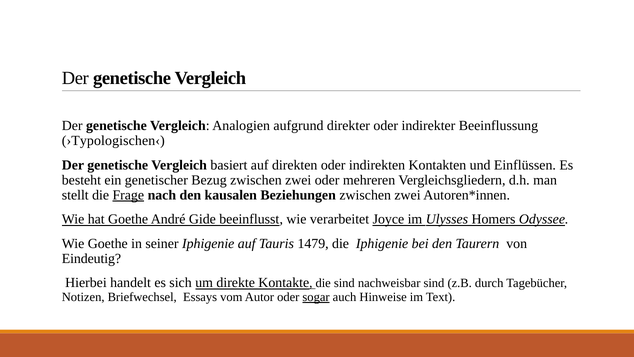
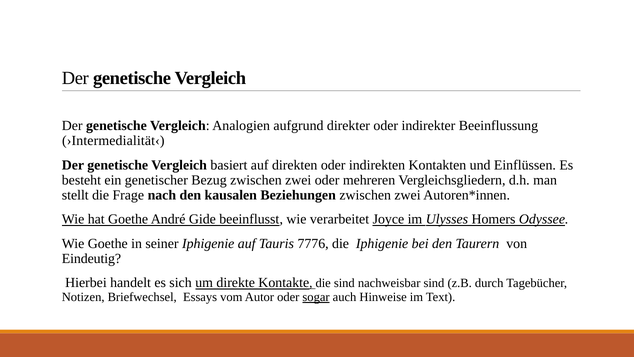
›Typologischen‹: ›Typologischen‹ -> ›Intermedialität‹
Frage underline: present -> none
1479: 1479 -> 7776
